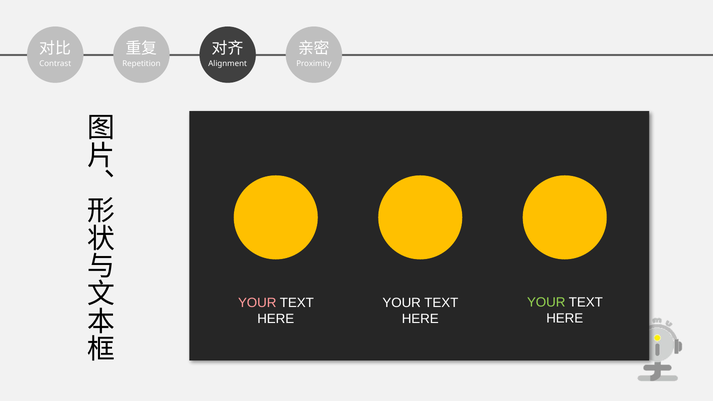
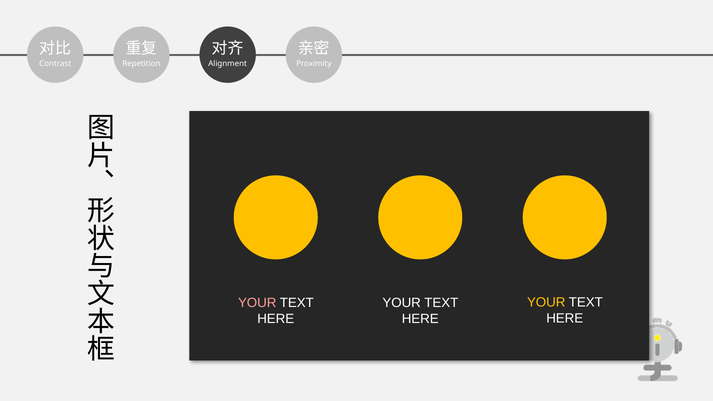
YOUR at (546, 302) colour: light green -> yellow
